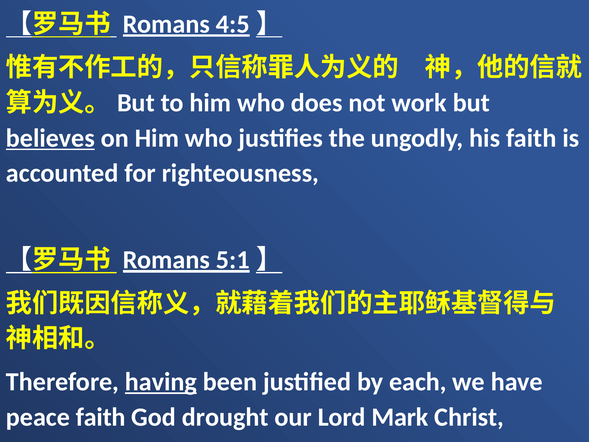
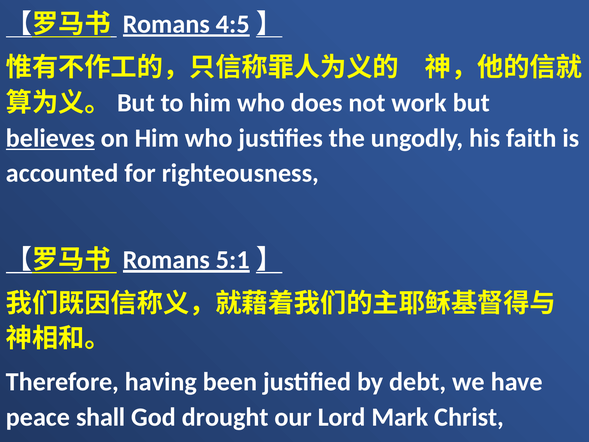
having underline: present -> none
each: each -> debt
peace faith: faith -> shall
